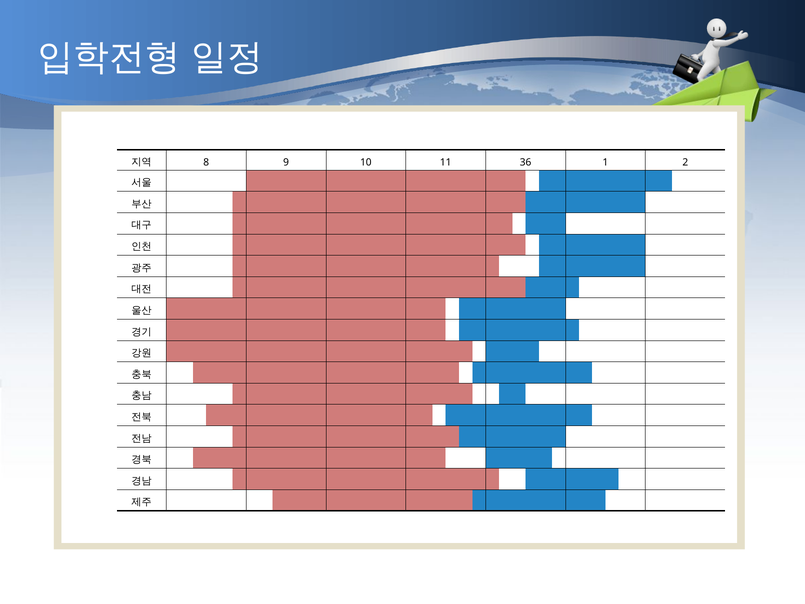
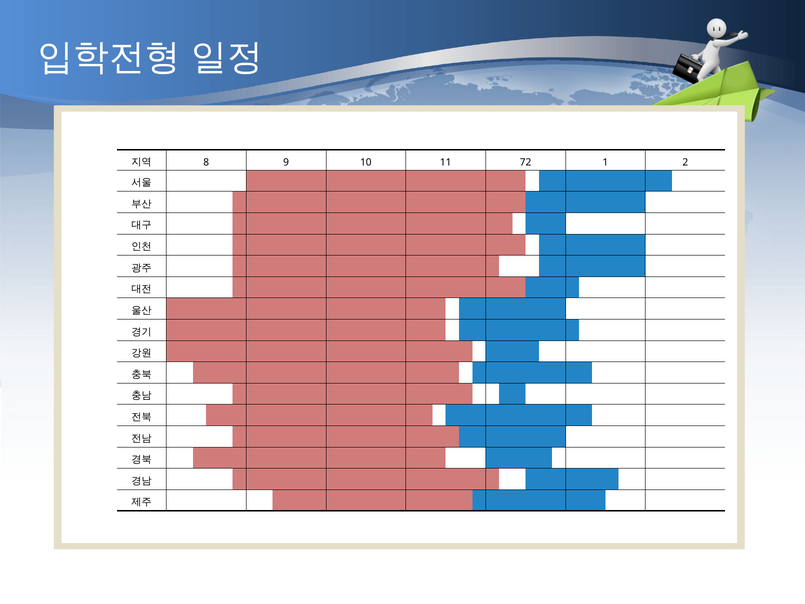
36: 36 -> 72
